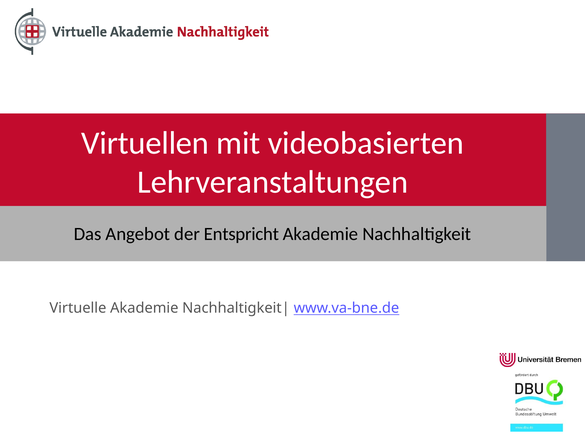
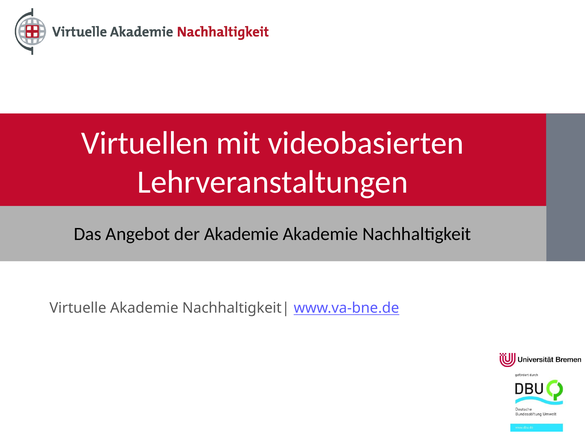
der Entspricht: Entspricht -> Akademie
